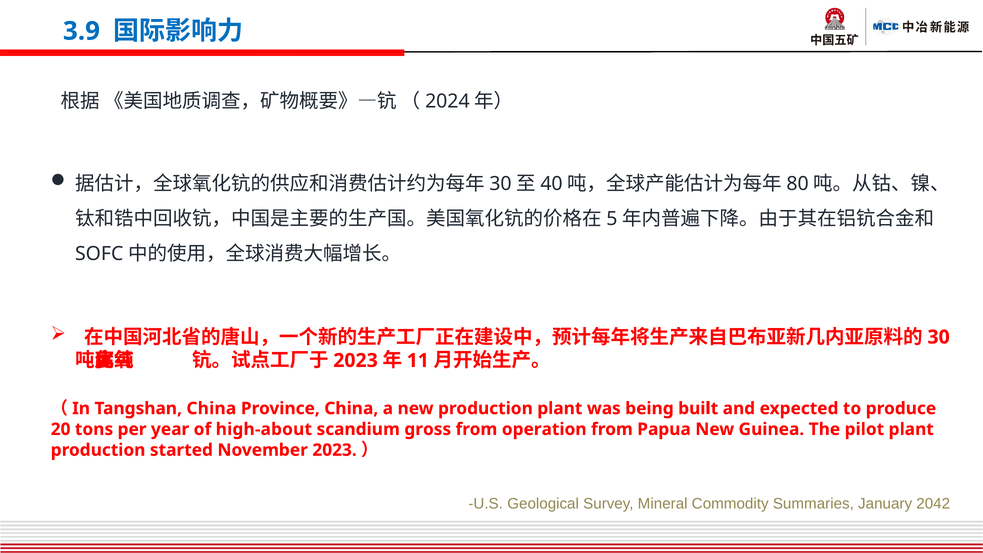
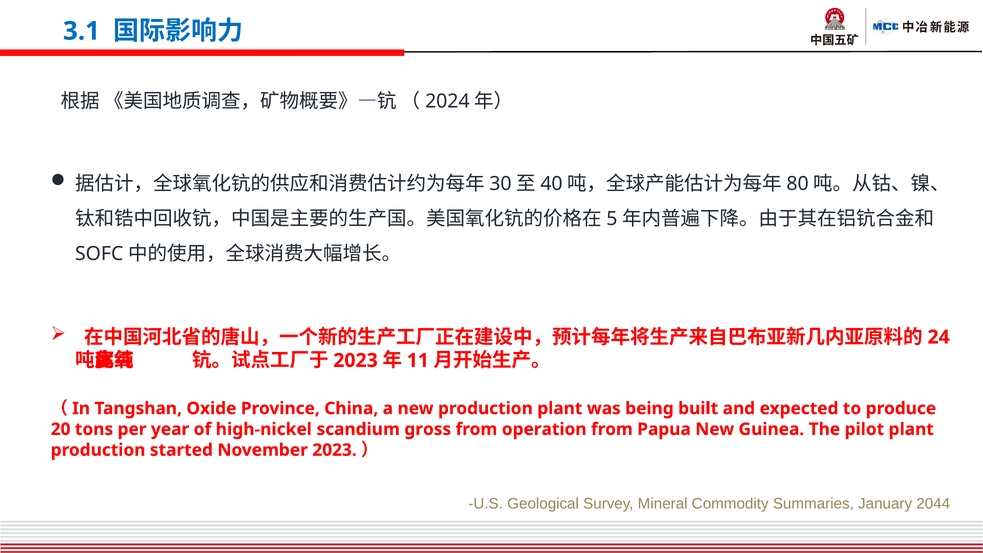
3.9: 3.9 -> 3.1
30: 30 -> 24
Tangshan China: China -> Oxide
high-about: high-about -> high-nickel
2042: 2042 -> 2044
